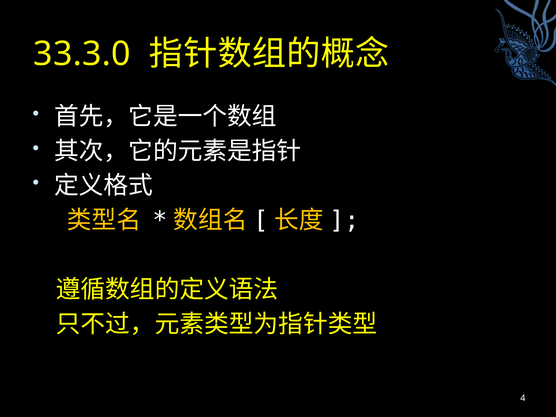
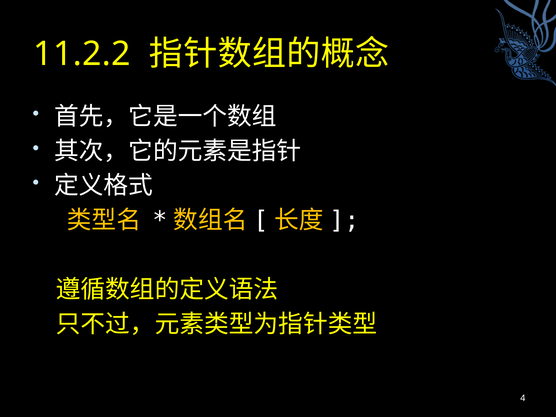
33.3.0: 33.3.0 -> 11.2.2
